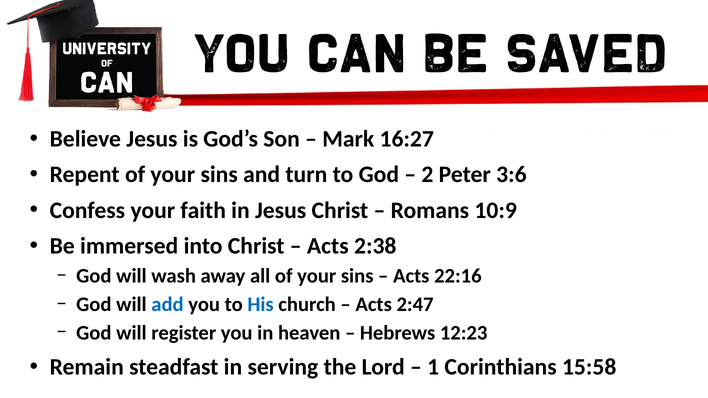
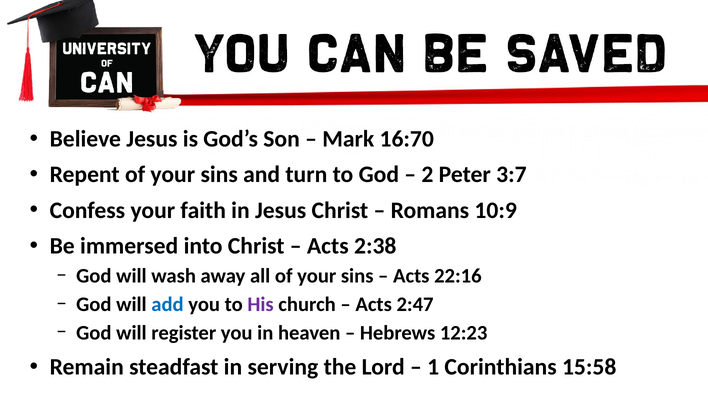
16:27: 16:27 -> 16:70
3:6: 3:6 -> 3:7
His colour: blue -> purple
